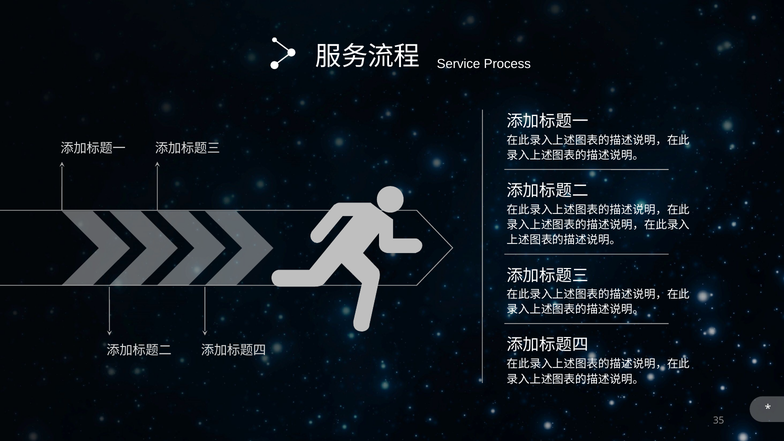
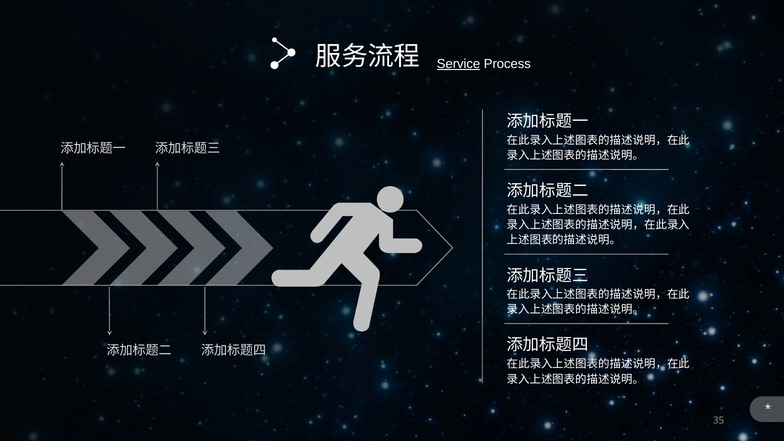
Service underline: none -> present
